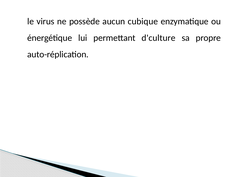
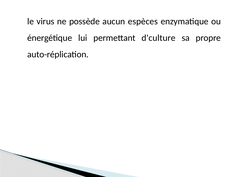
cubique: cubique -> espèces
